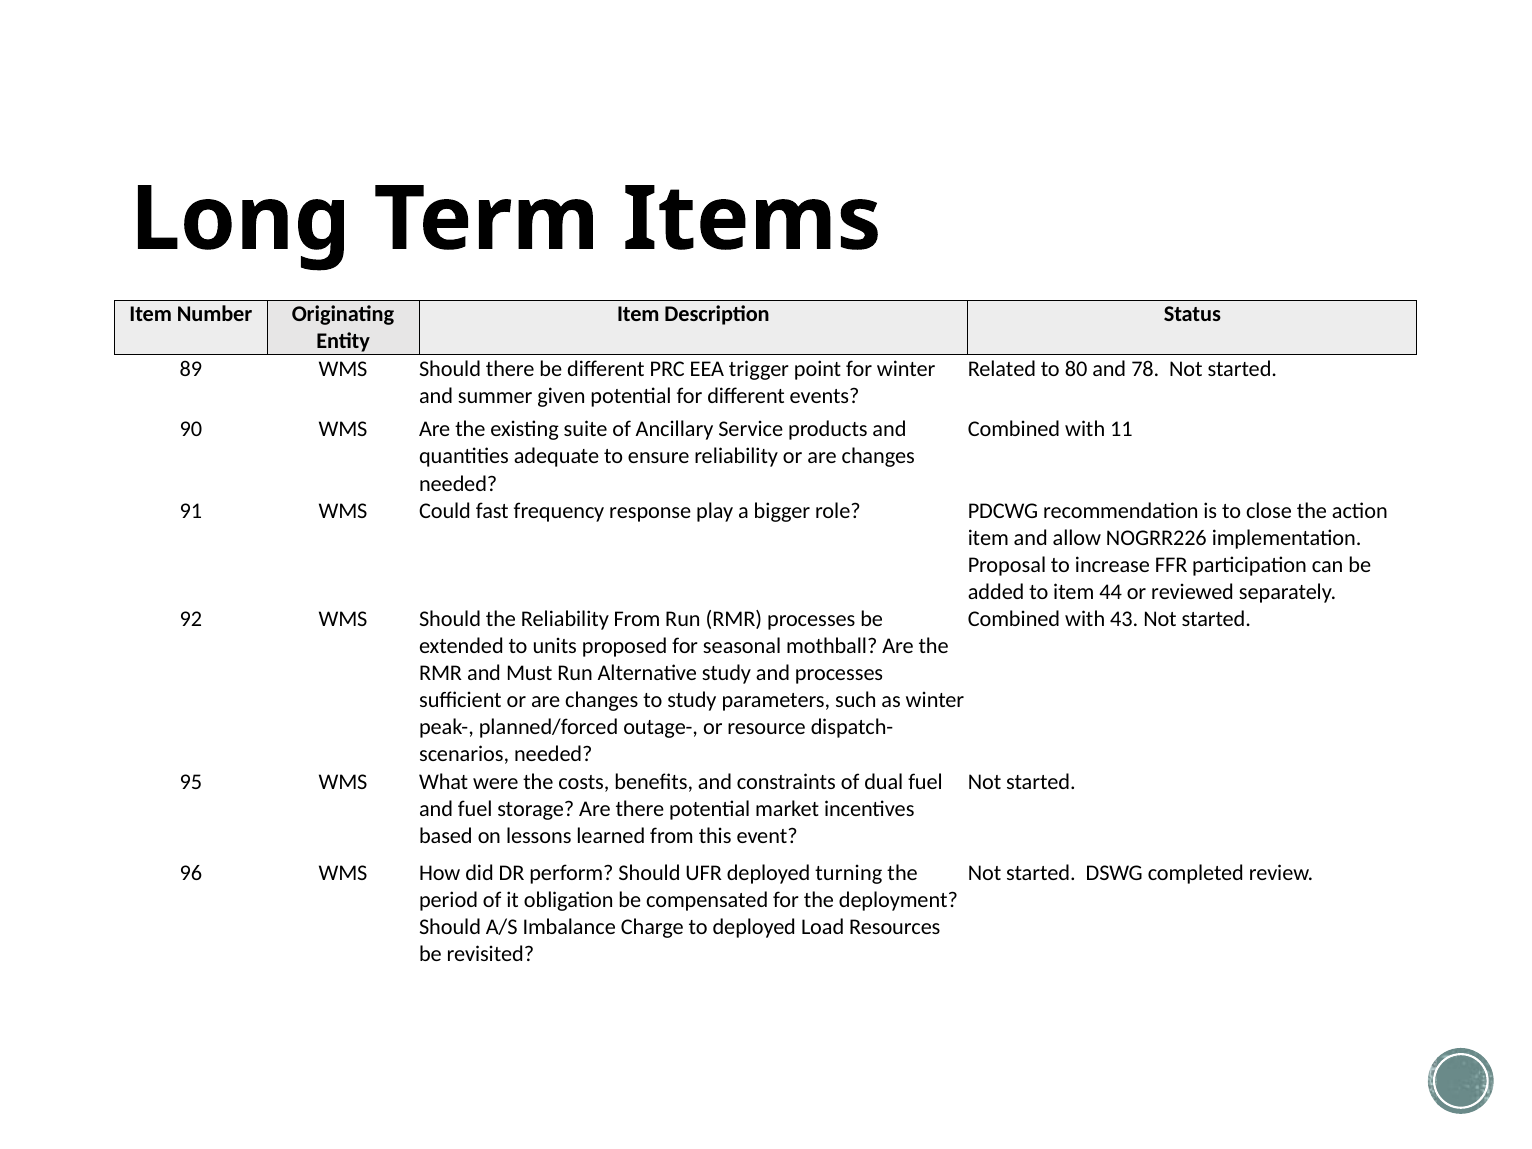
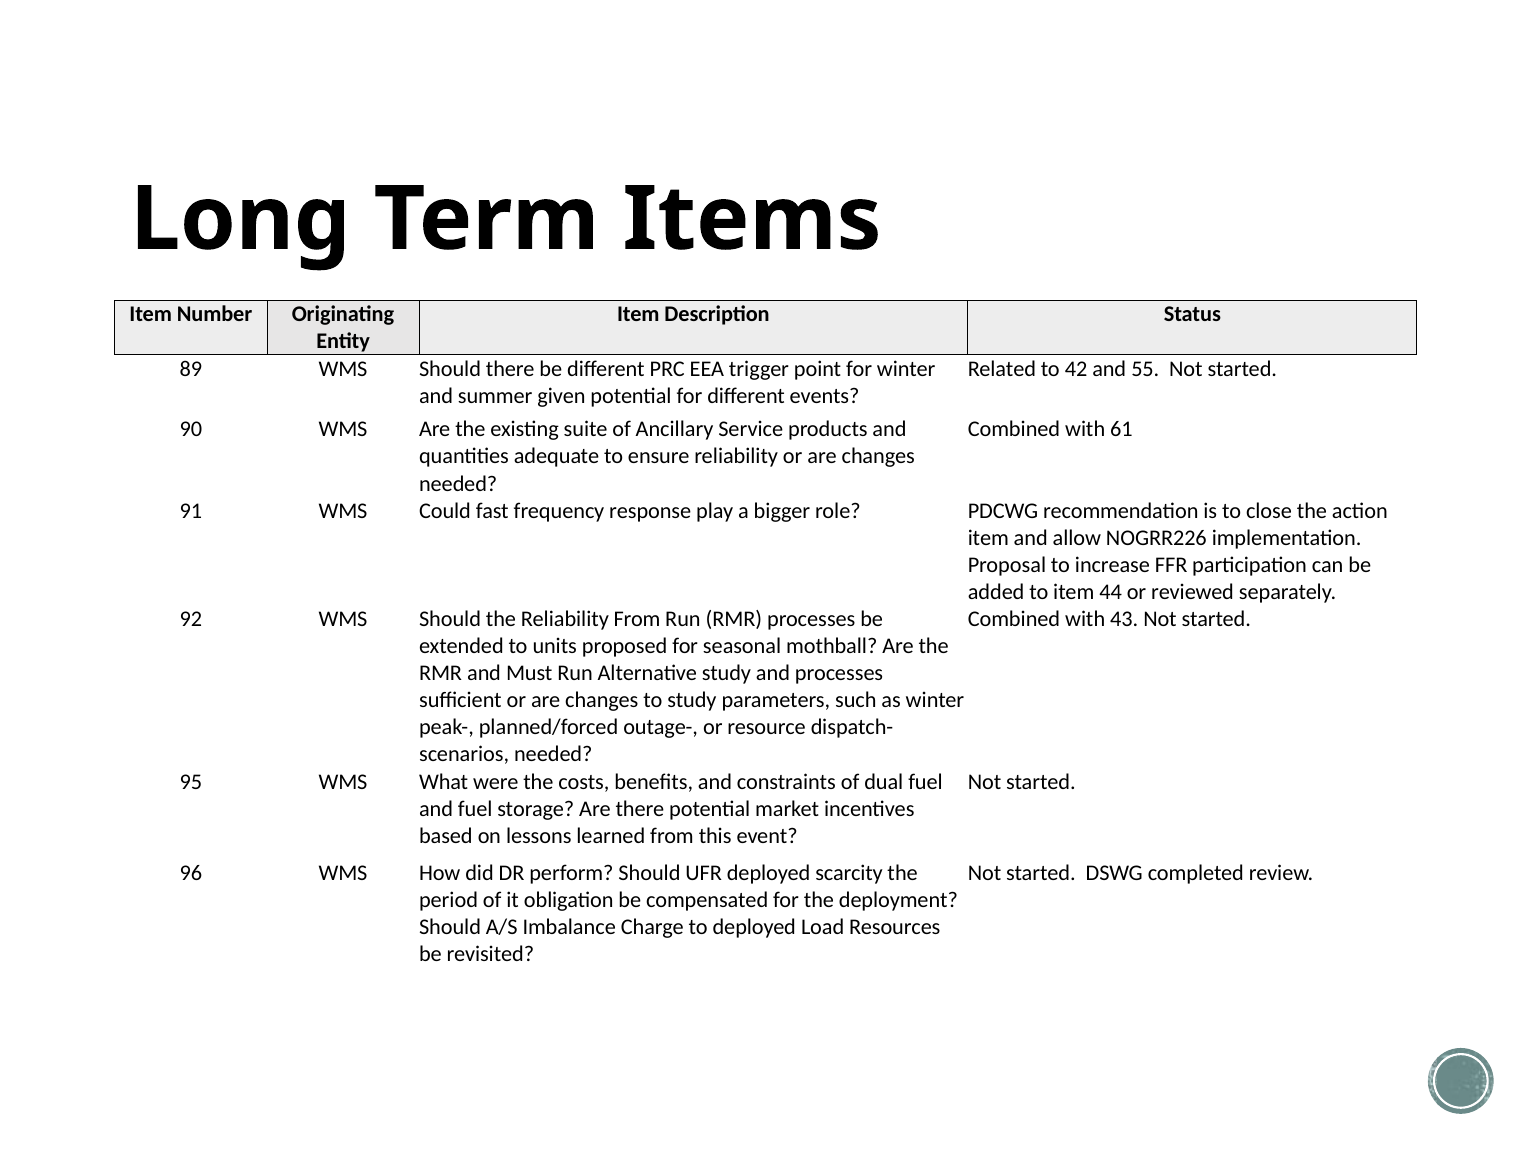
80: 80 -> 42
78: 78 -> 55
11: 11 -> 61
turning: turning -> scarcity
